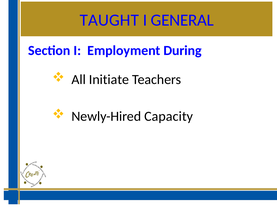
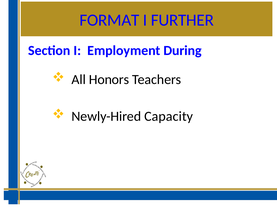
TAUGHT: TAUGHT -> FORMAT
GENERAL: GENERAL -> FURTHER
Initiate: Initiate -> Honors
